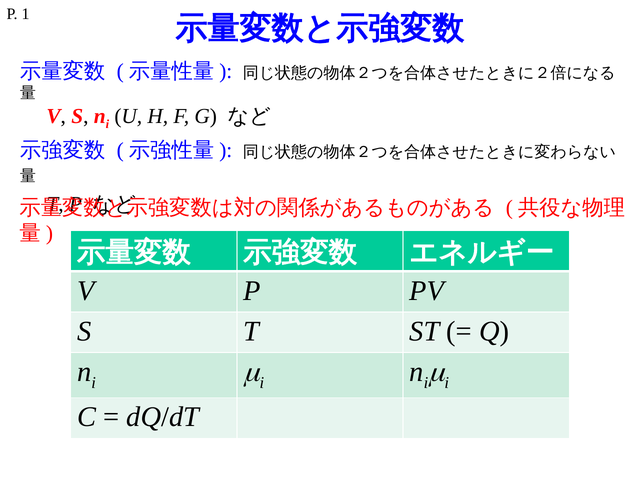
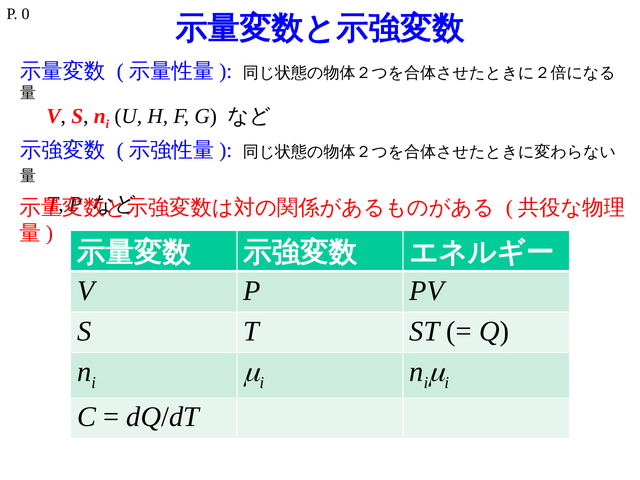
1: 1 -> 0
